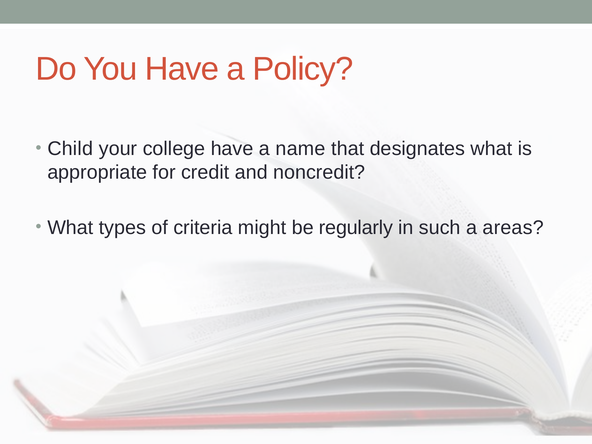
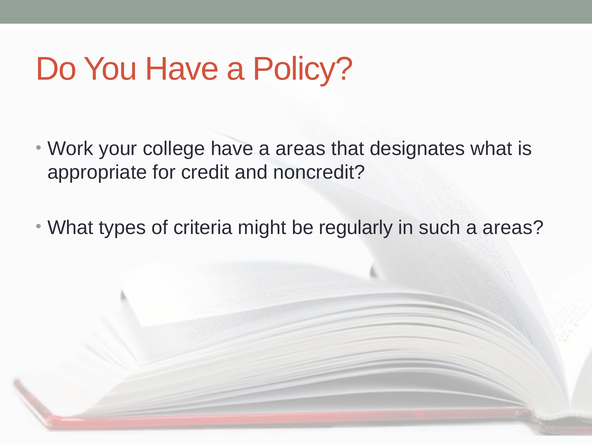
Child: Child -> Work
have a name: name -> areas
